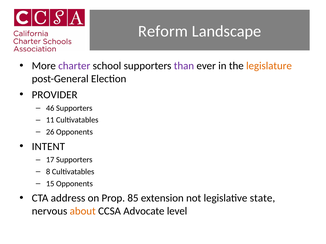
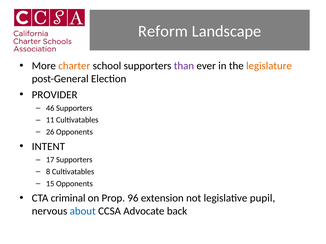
charter colour: purple -> orange
address: address -> criminal
85: 85 -> 96
state: state -> pupil
about colour: orange -> blue
level: level -> back
